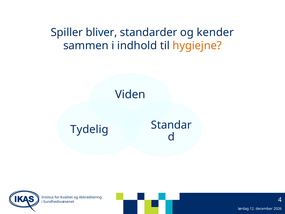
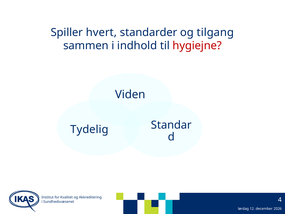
bliver: bliver -> hvert
kender: kender -> tilgang
hygiejne colour: orange -> red
